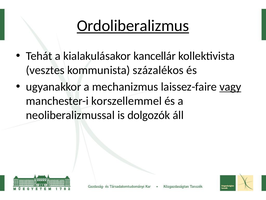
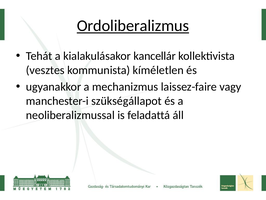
százalékos: százalékos -> kíméletlen
vagy underline: present -> none
korszellemmel: korszellemmel -> szükségállapot
dolgozók: dolgozók -> feladattá
